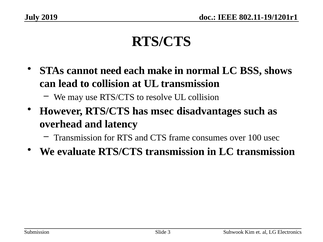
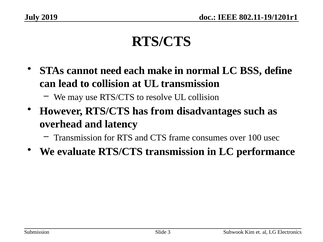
shows: shows -> define
msec: msec -> from
LC transmission: transmission -> performance
